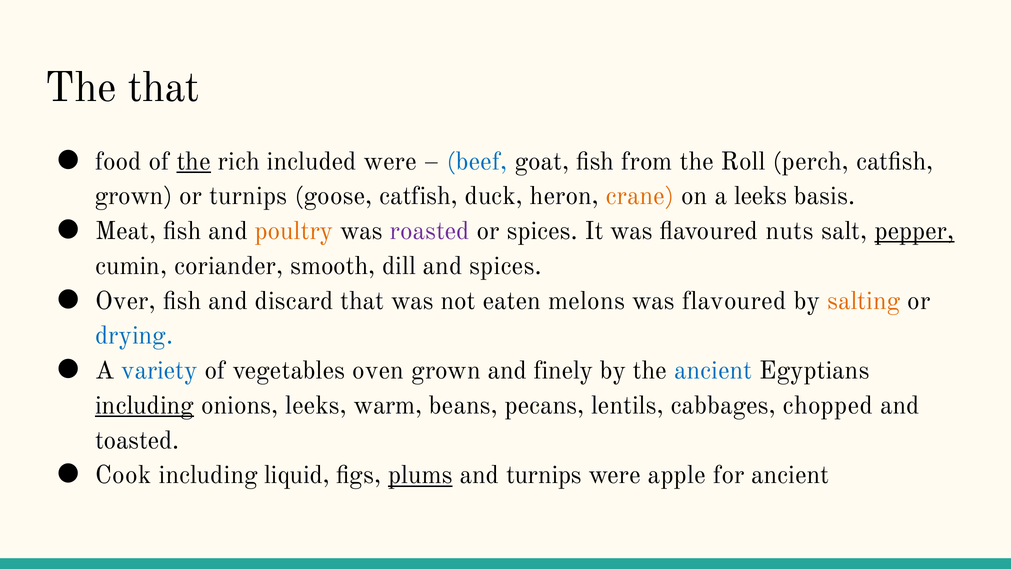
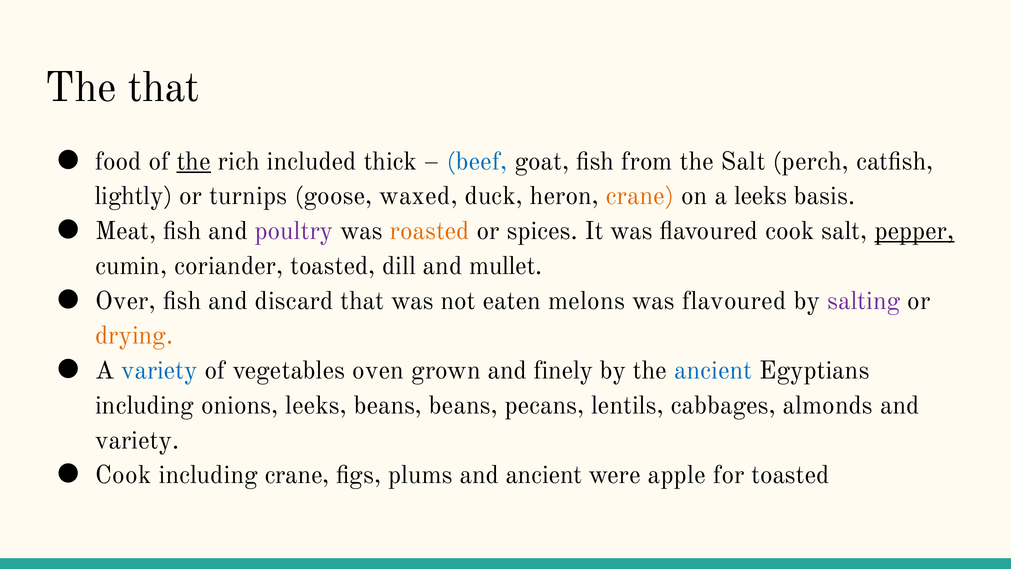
included were: were -> thick
the Roll: Roll -> Salt
grown at (134, 196): grown -> lightly
goose catfish: catfish -> waxed
poultry colour: orange -> purple
roasted colour: purple -> orange
flavoured nuts: nuts -> cook
coriander smooth: smooth -> toasted
and spices: spices -> mullet
salting colour: orange -> purple
drying colour: blue -> orange
including at (145, 405) underline: present -> none
leeks warm: warm -> beans
chopped: chopped -> almonds
toasted at (137, 440): toasted -> variety
including liquid: liquid -> crane
plums underline: present -> none
and turnips: turnips -> ancient
for ancient: ancient -> toasted
